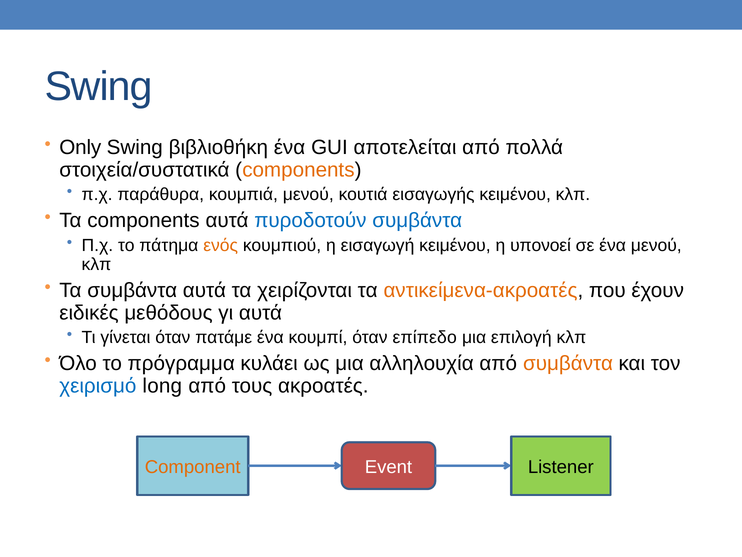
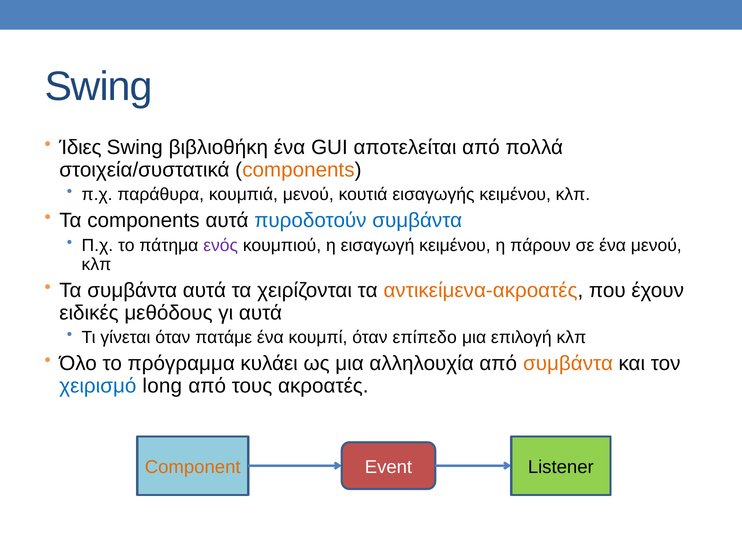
Only: Only -> Ίδιες
ενός colour: orange -> purple
υπονοεί: υπονοεί -> πάρουν
